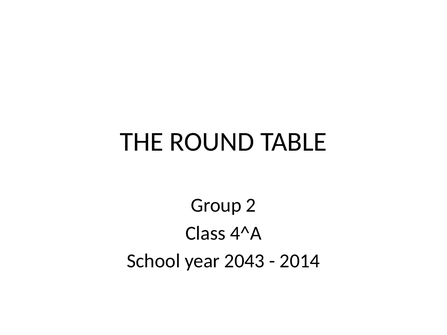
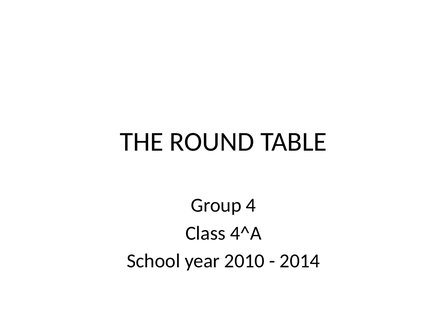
2: 2 -> 4
2043: 2043 -> 2010
